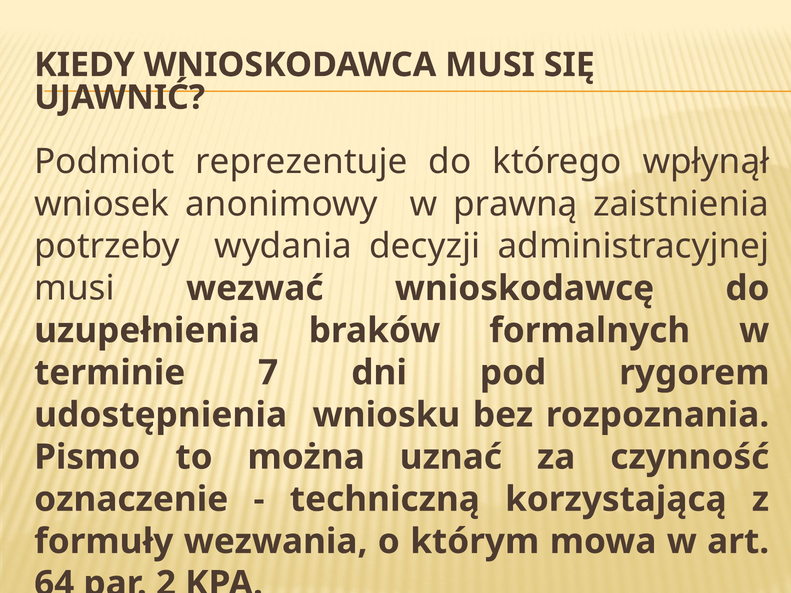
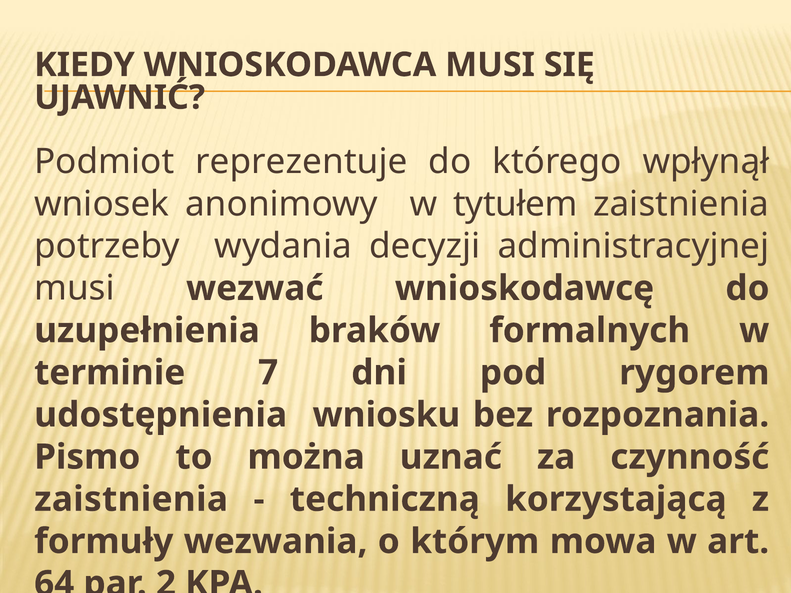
prawną: prawną -> tytułem
oznaczenie at (131, 499): oznaczenie -> zaistnienia
